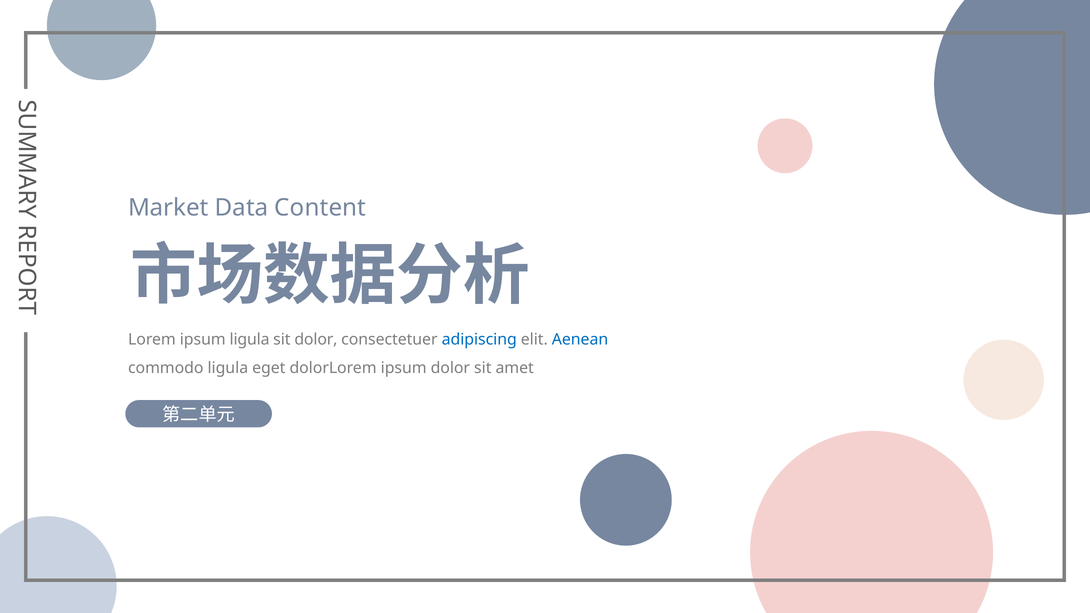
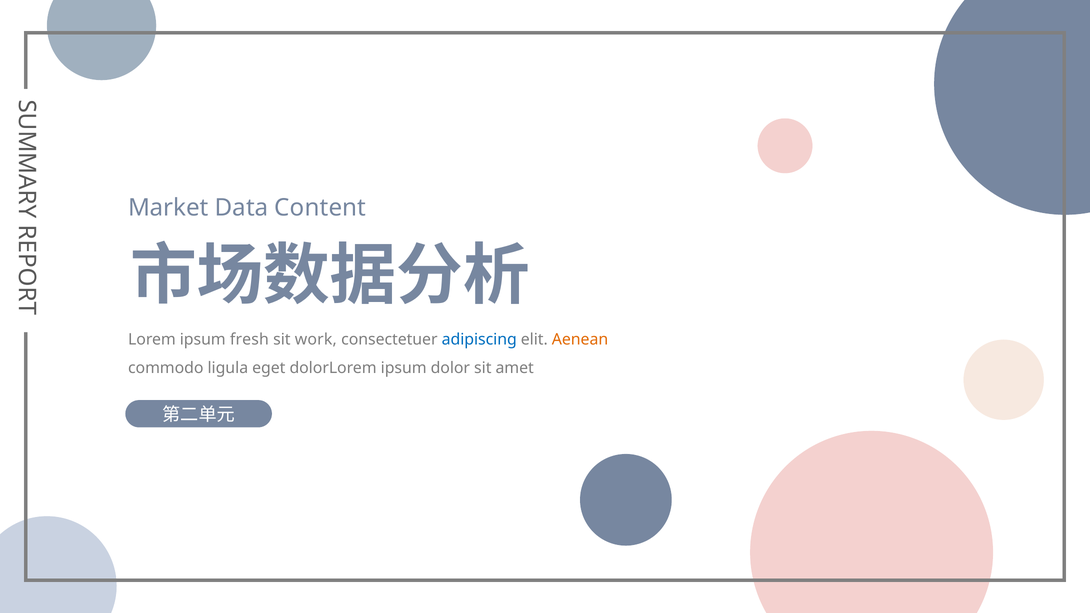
ipsum ligula: ligula -> fresh
sit dolor: dolor -> work
Aenean colour: blue -> orange
